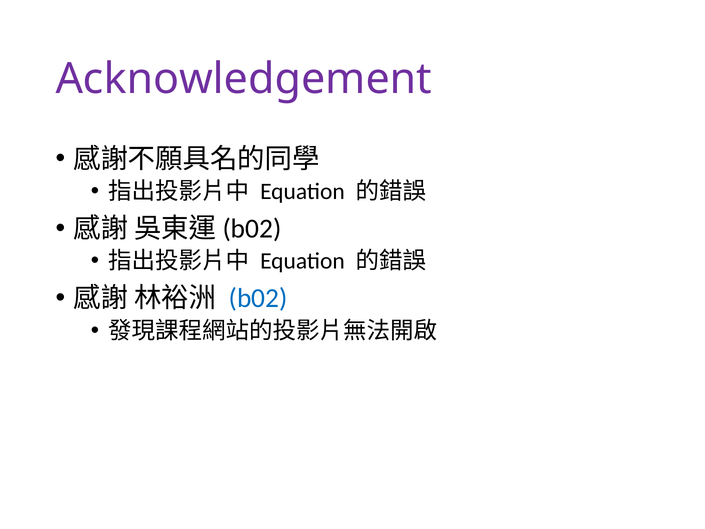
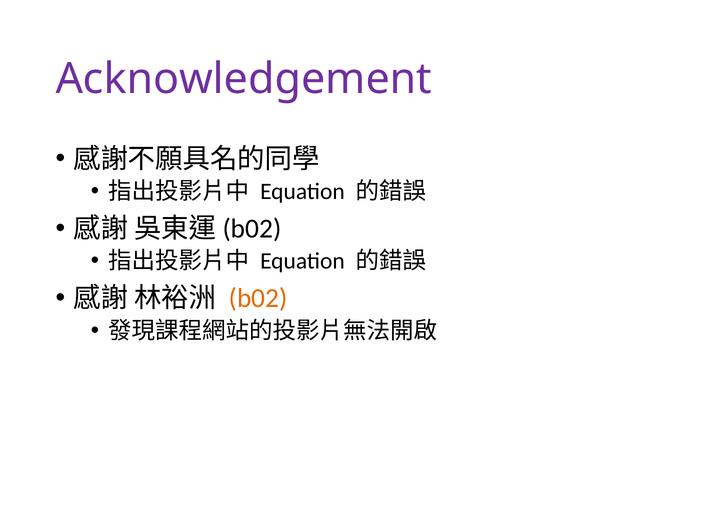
b02 colour: blue -> orange
